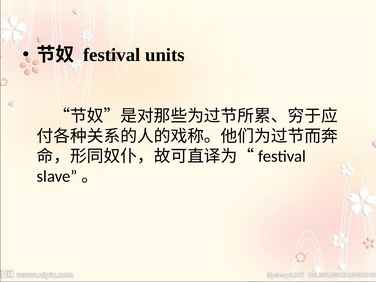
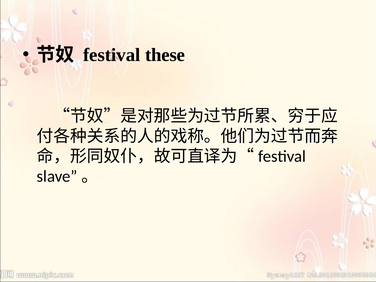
units: units -> these
